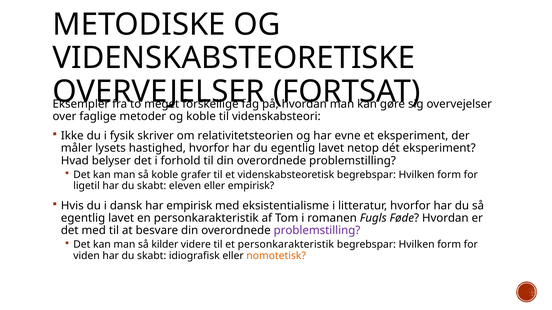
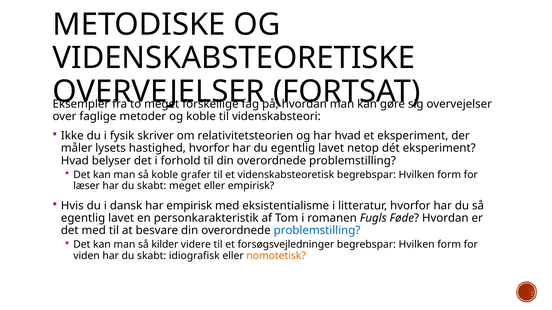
har evne: evne -> hvad
ligetil: ligetil -> læser
skabt eleven: eleven -> meget
problemstilling at (317, 231) colour: purple -> blue
et personkarakteristik: personkarakteristik -> forsøgsvejledninger
